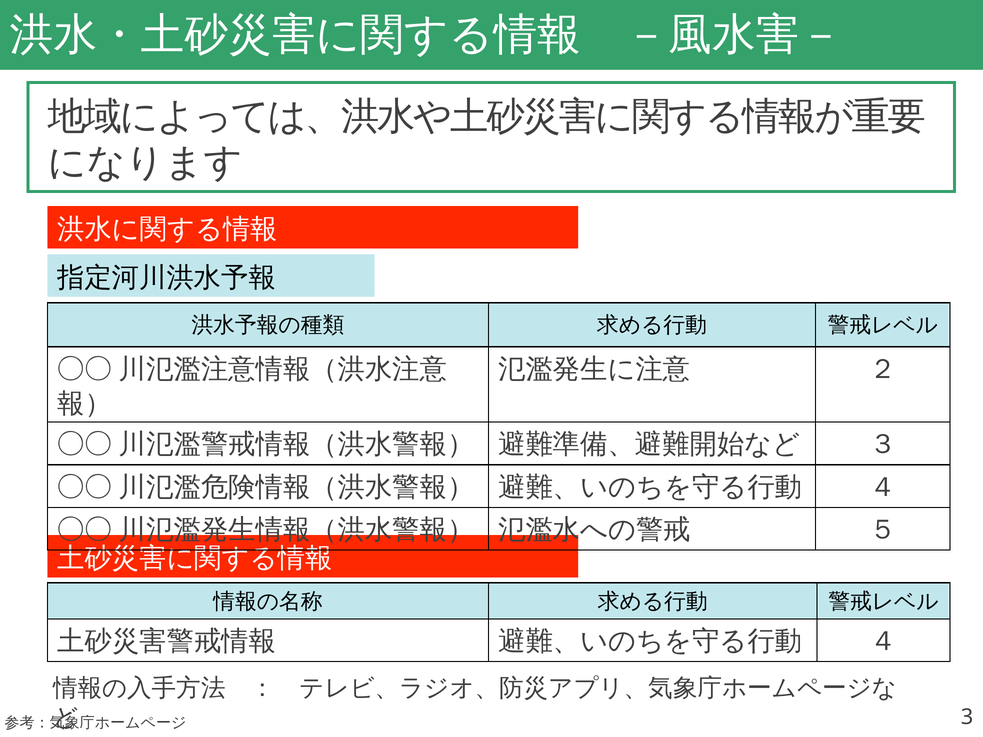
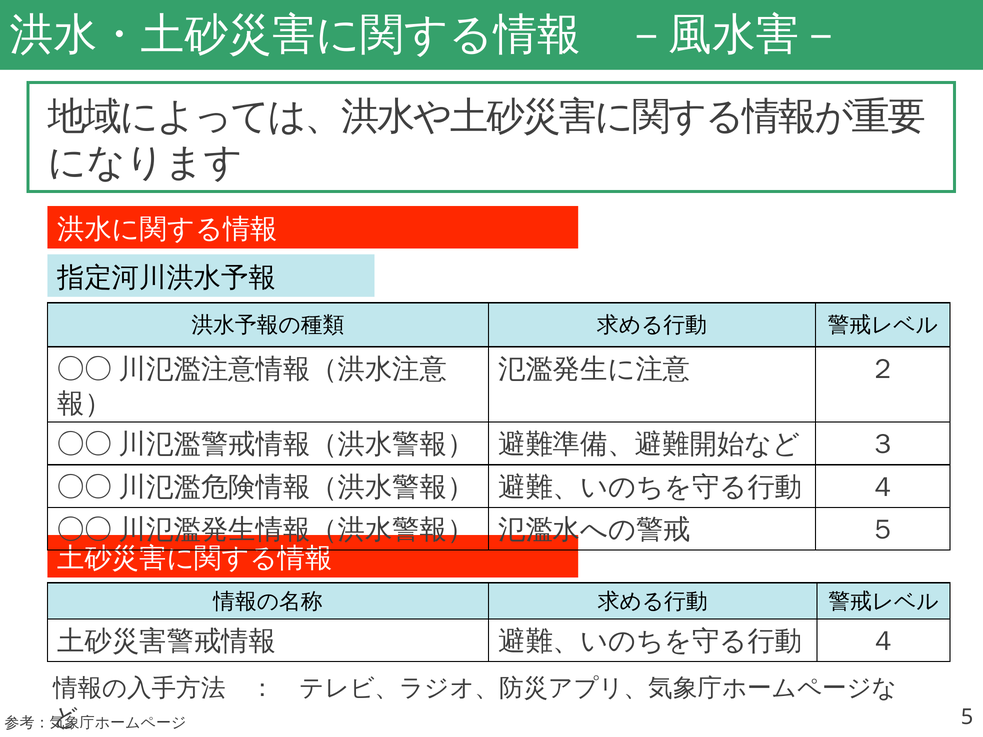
3: 3 -> 5
